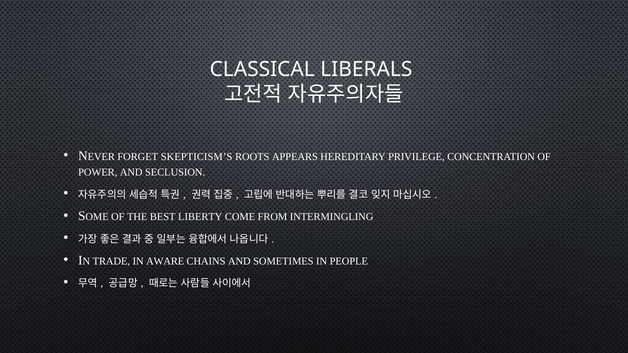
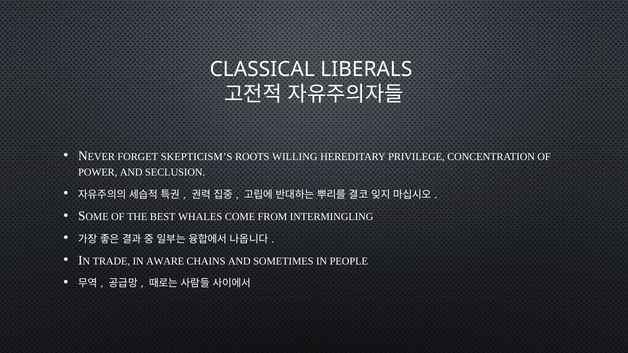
APPEARS: APPEARS -> WILLING
LIBERTY: LIBERTY -> WHALES
